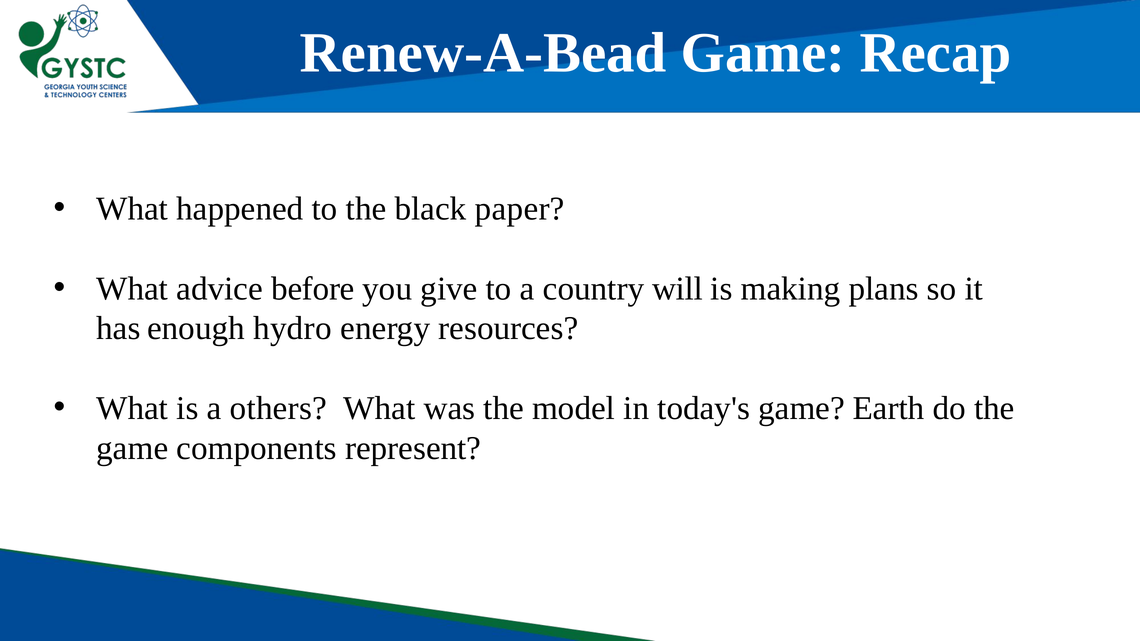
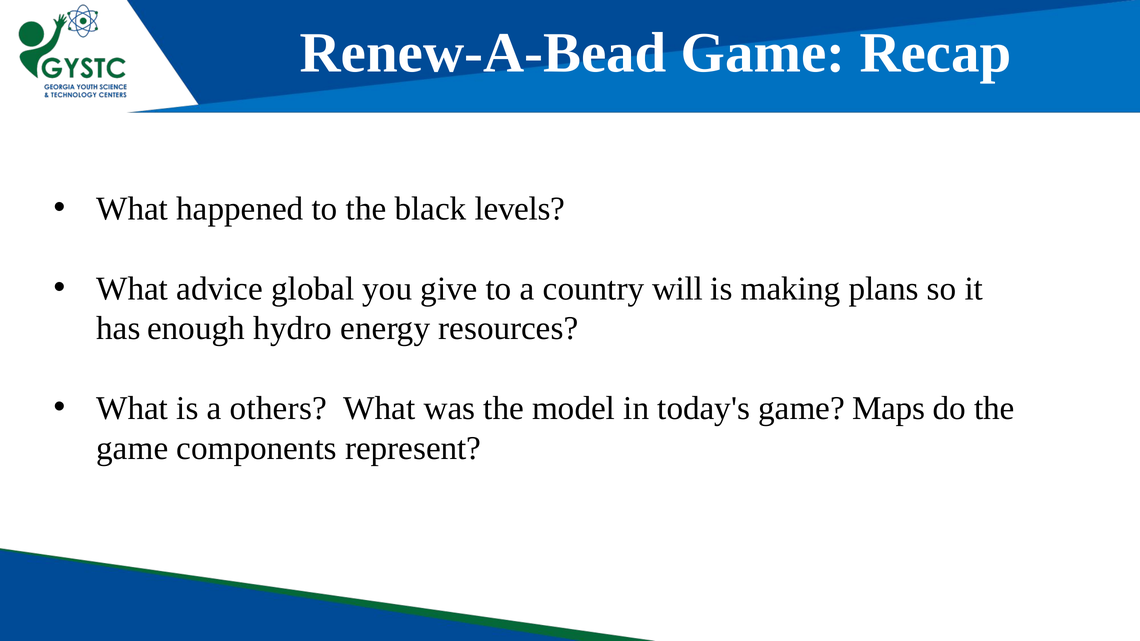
paper: paper -> levels
before: before -> global
Earth: Earth -> Maps
